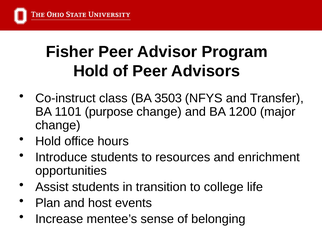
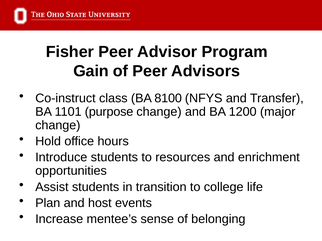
Hold at (91, 71): Hold -> Gain
3503: 3503 -> 8100
